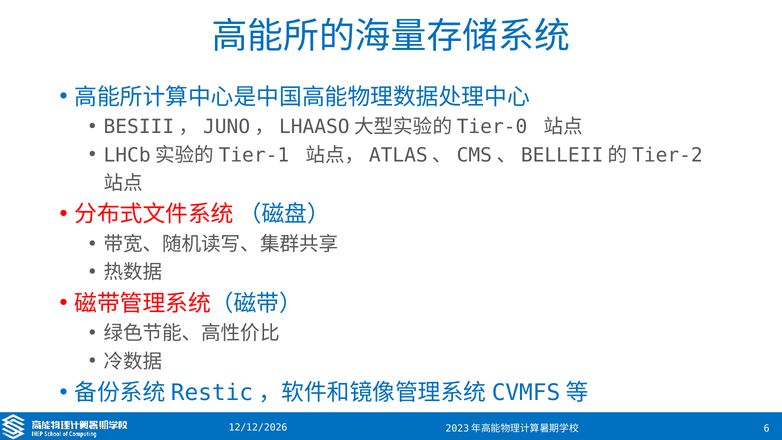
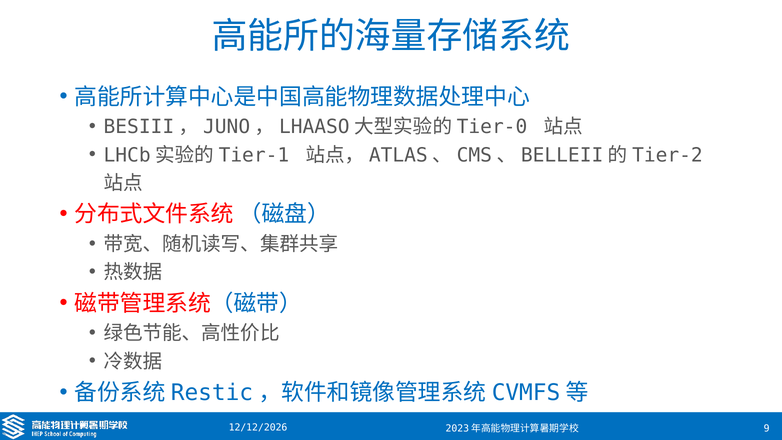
6: 6 -> 9
